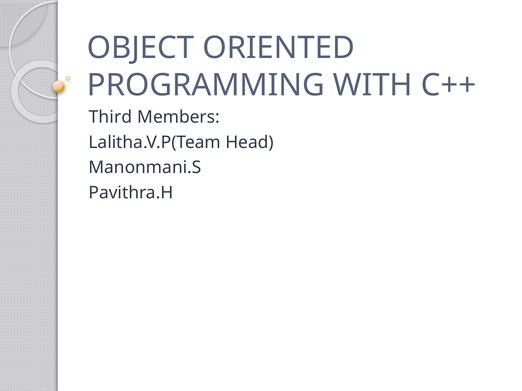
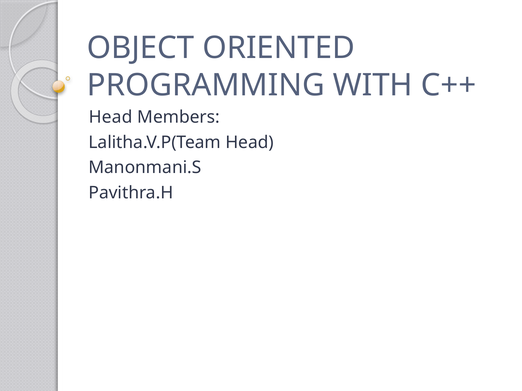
Third at (111, 117): Third -> Head
